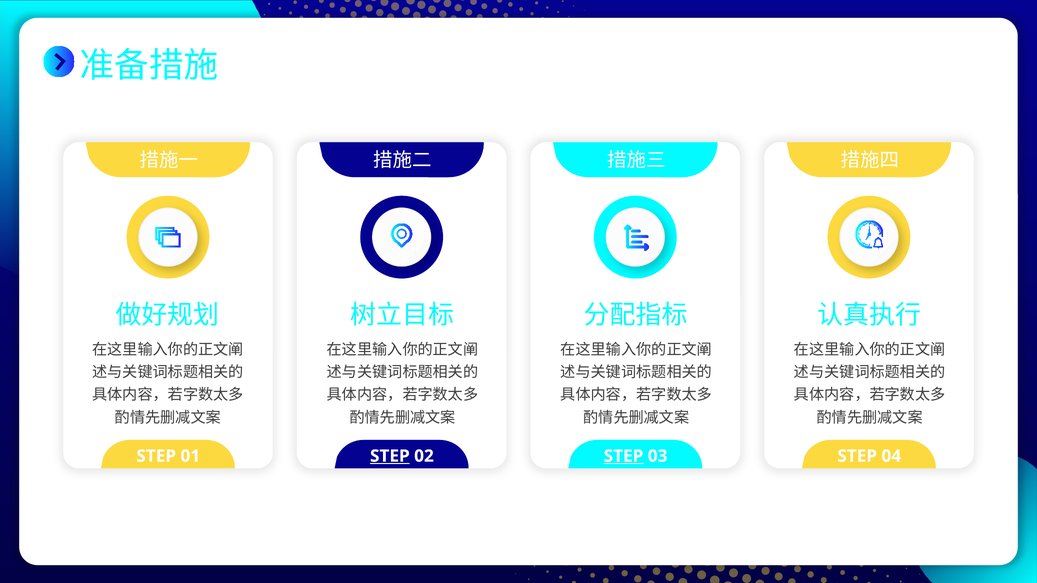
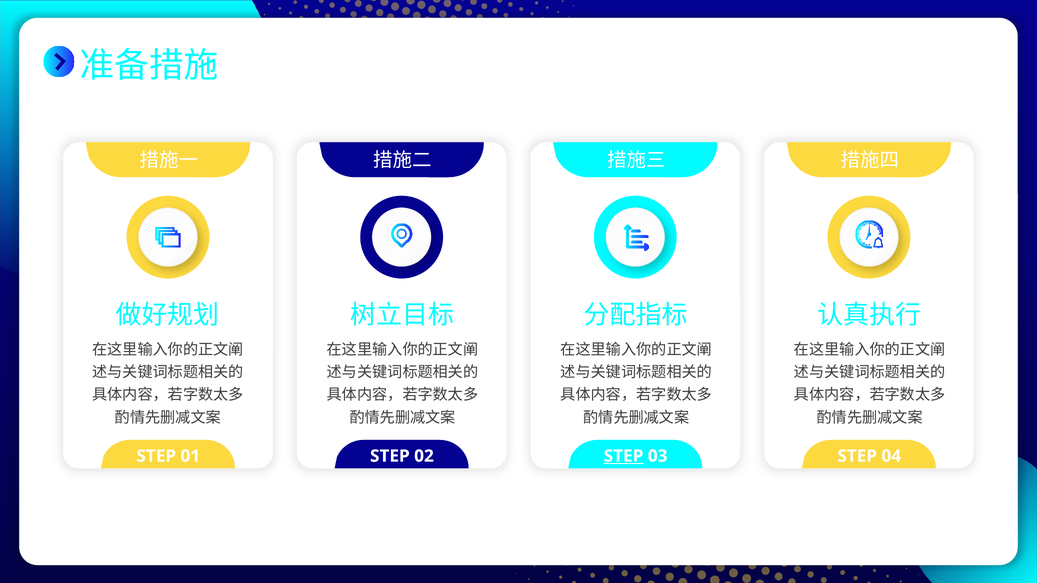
STEP at (390, 456) underline: present -> none
